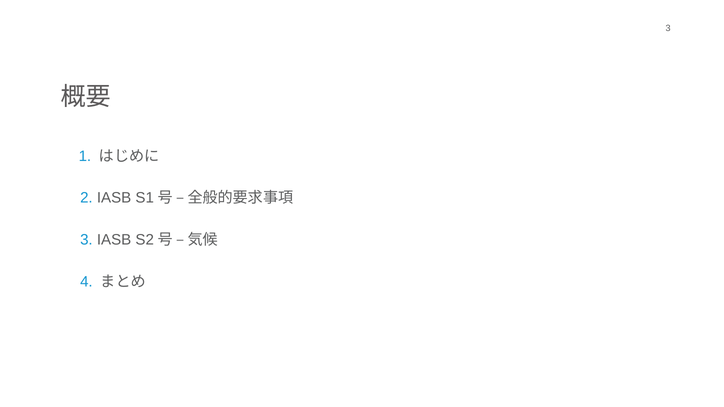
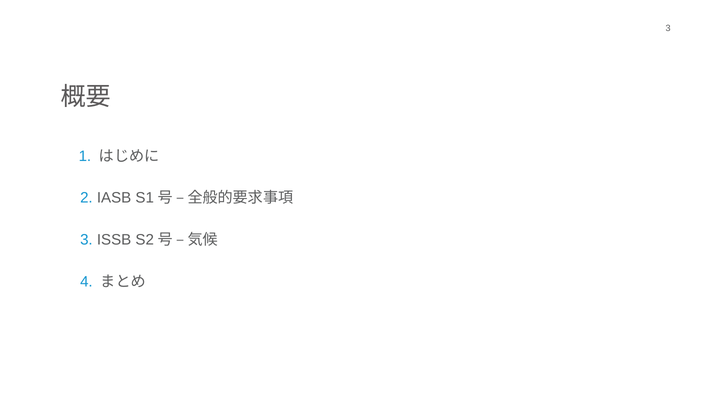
3 IASB: IASB -> ISSB
